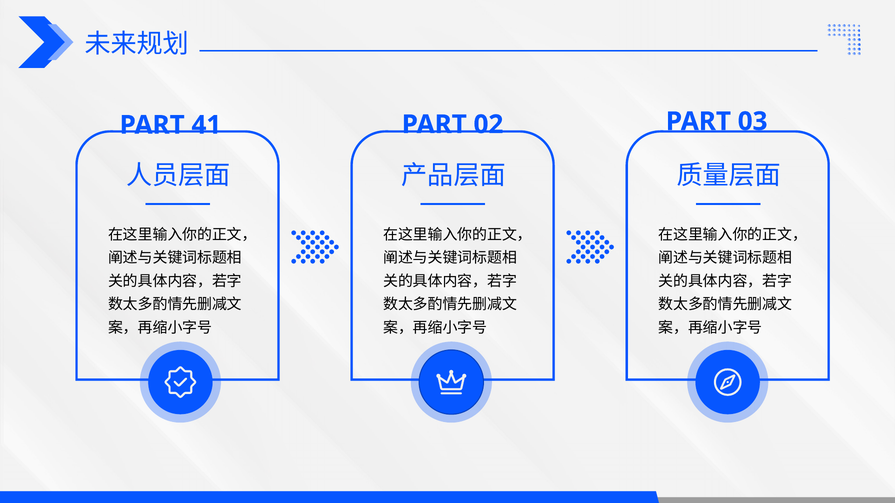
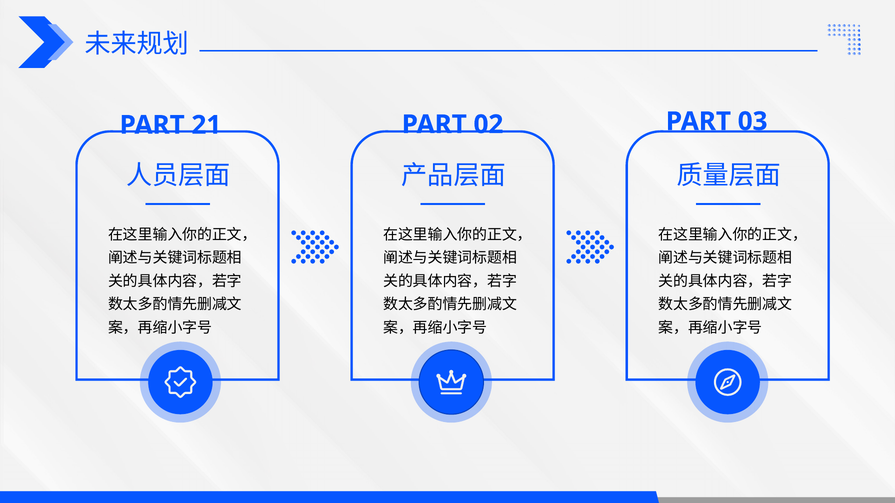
41: 41 -> 21
